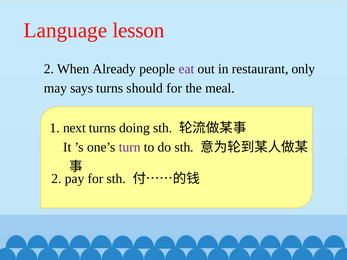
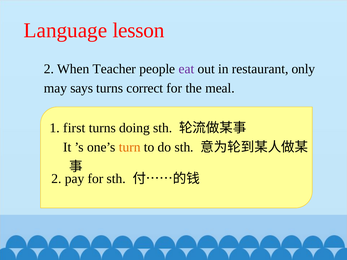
Already: Already -> Teacher
should: should -> correct
next: next -> first
turn colour: purple -> orange
